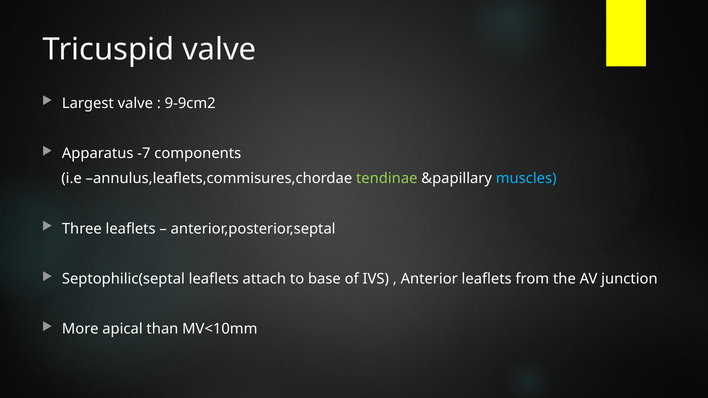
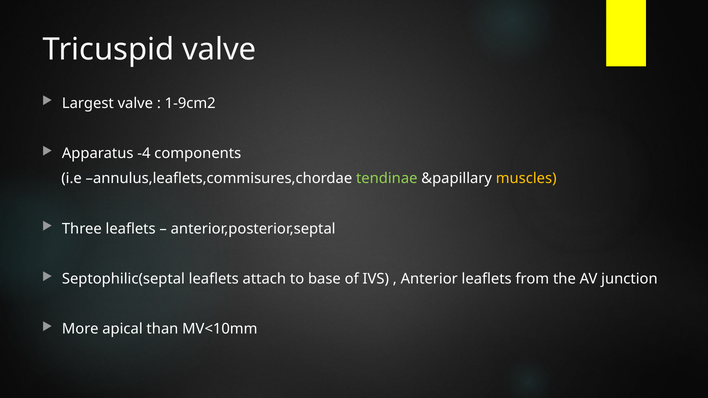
9-9cm2: 9-9cm2 -> 1-9cm2
-7: -7 -> -4
muscles colour: light blue -> yellow
